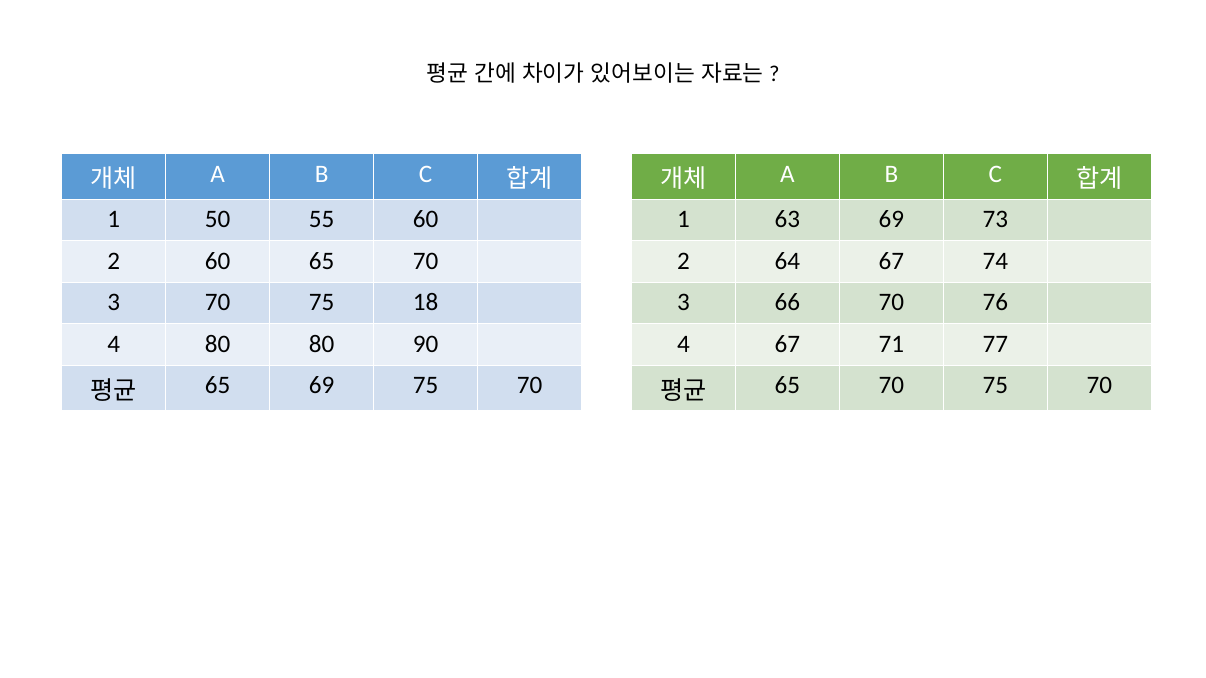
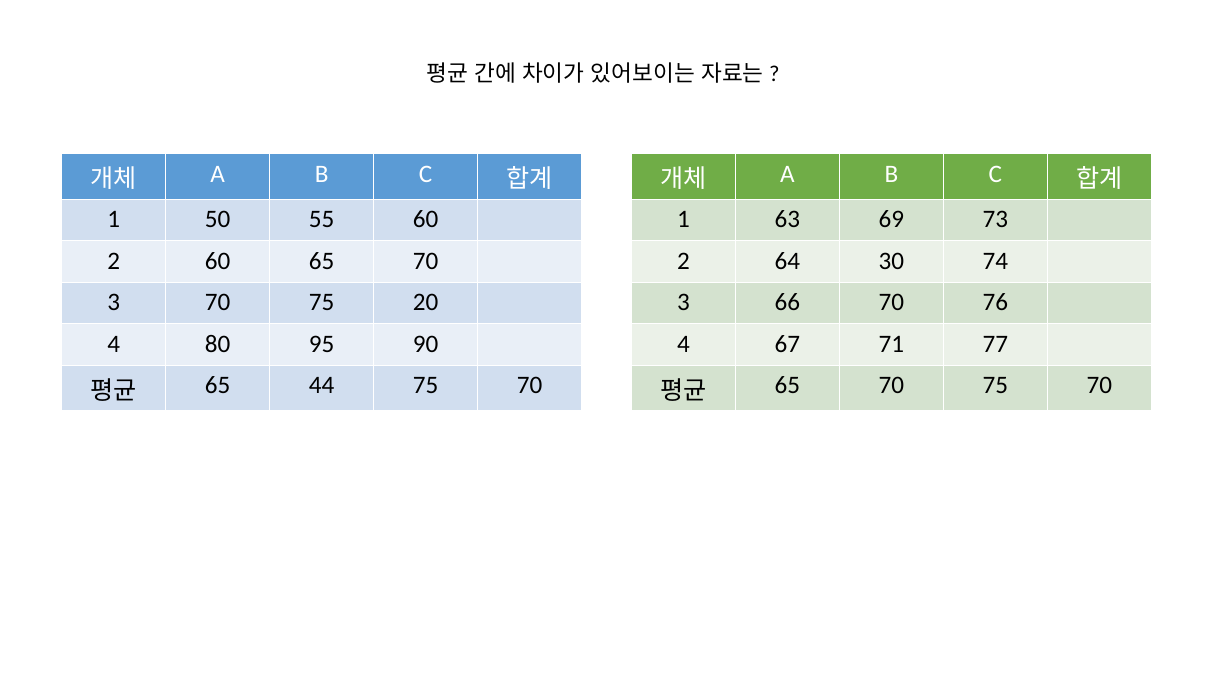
64 67: 67 -> 30
18: 18 -> 20
80 80: 80 -> 95
65 69: 69 -> 44
